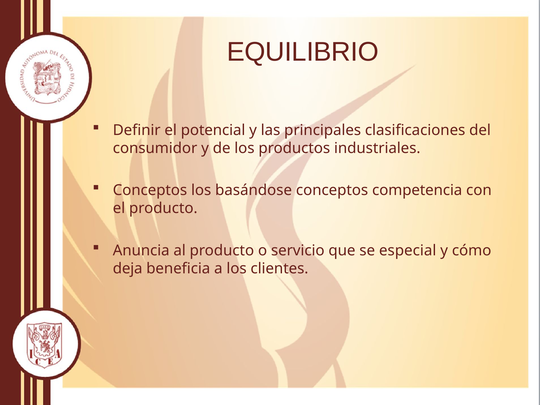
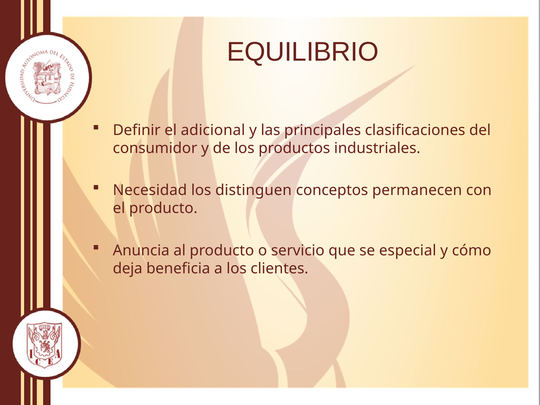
potencial: potencial -> adicional
Conceptos at (150, 190): Conceptos -> Necesidad
basándose: basándose -> distinguen
competencia: competencia -> permanecen
